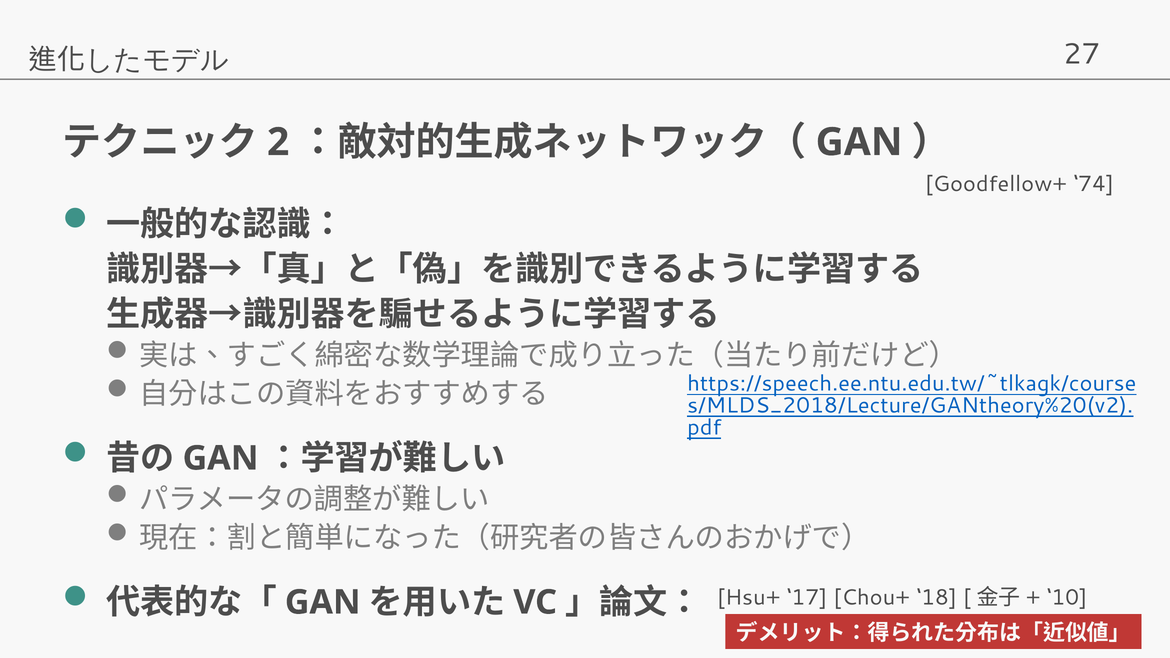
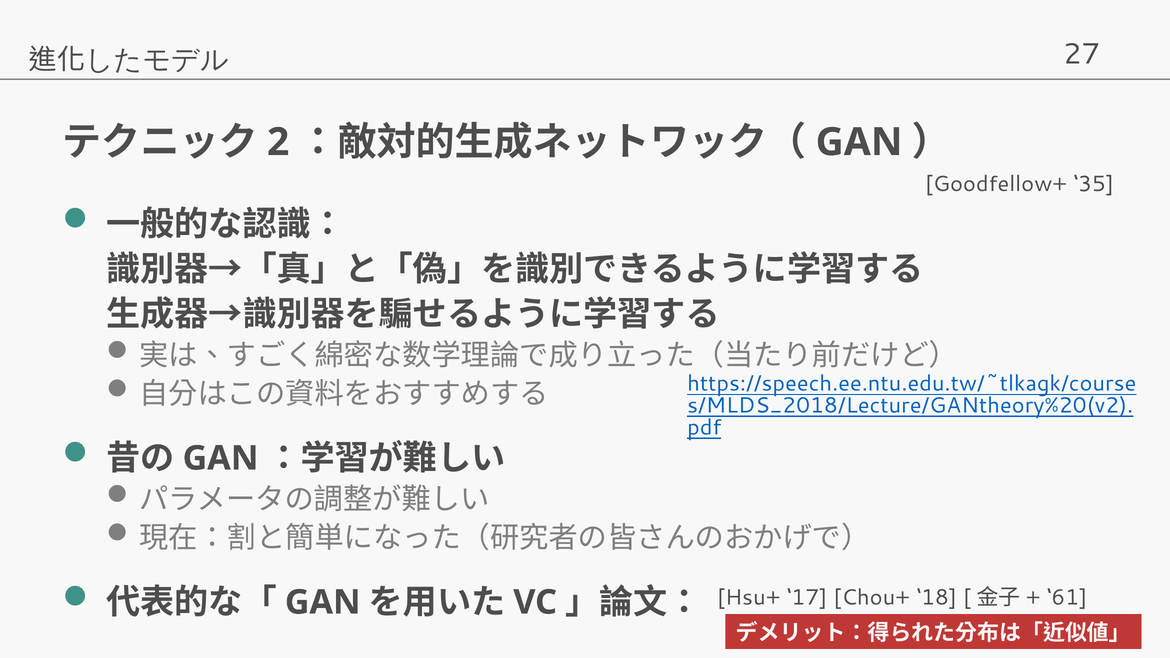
74: 74 -> 35
10: 10 -> 61
